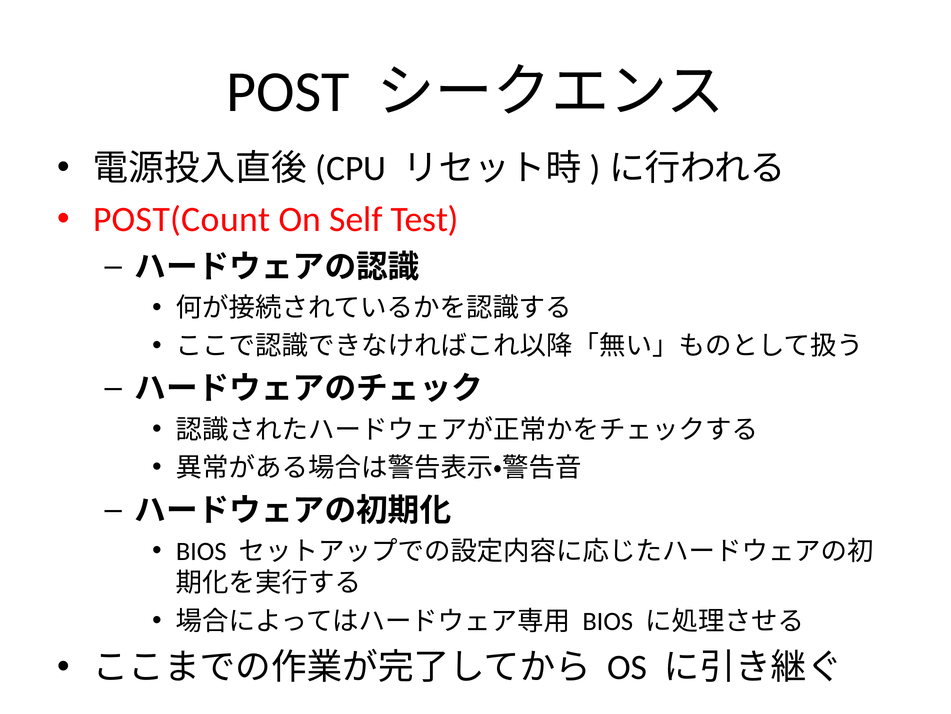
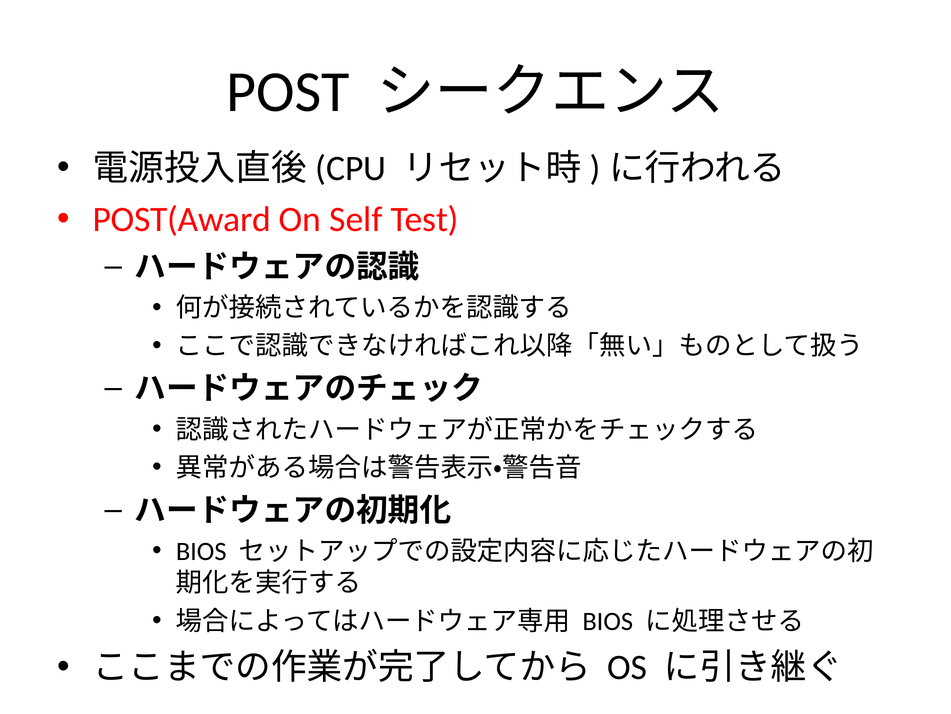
POST(Count: POST(Count -> POST(Award
